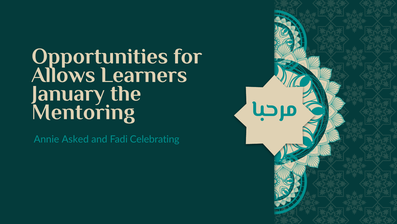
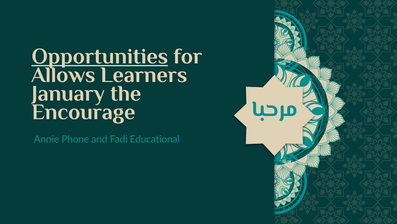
Opportunities underline: none -> present
Mentoring: Mentoring -> Encourage
Asked: Asked -> Phone
Celebrating: Celebrating -> Educational
